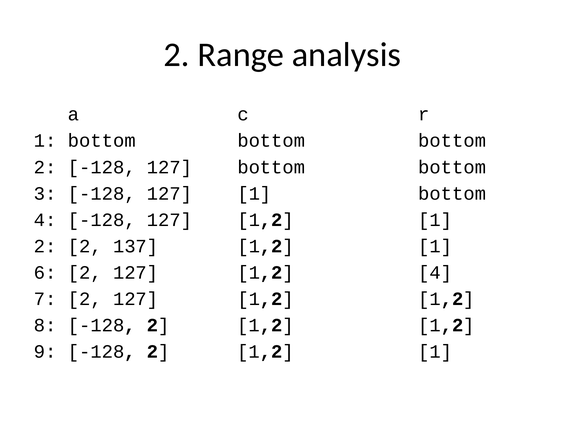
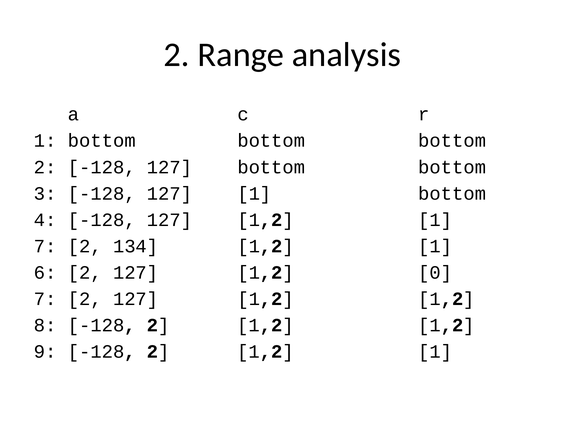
2 at (45, 246): 2 -> 7
137: 137 -> 134
1,2 4: 4 -> 0
